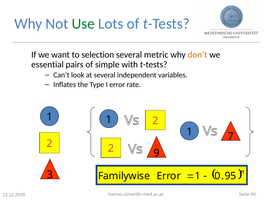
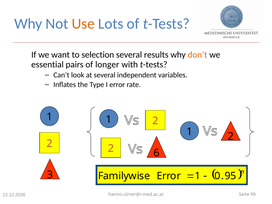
Use colour: green -> orange
metric: metric -> results
simple: simple -> longer
7 at (231, 136): 7 -> 2
9: 9 -> 6
